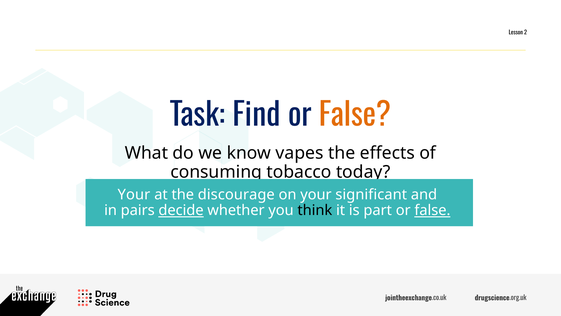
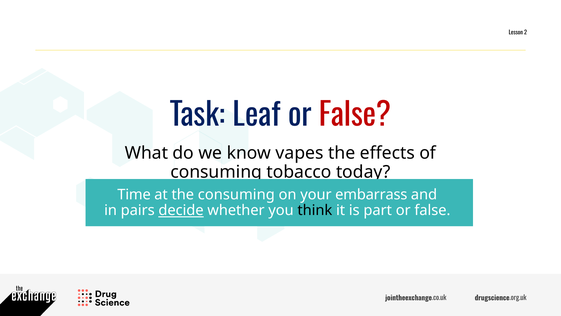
Find: Find -> Leaf
False at (355, 115) colour: orange -> red
Your at (134, 194): Your -> Time
the discourage: discourage -> consuming
significant: significant -> embarrass
false at (432, 210) underline: present -> none
